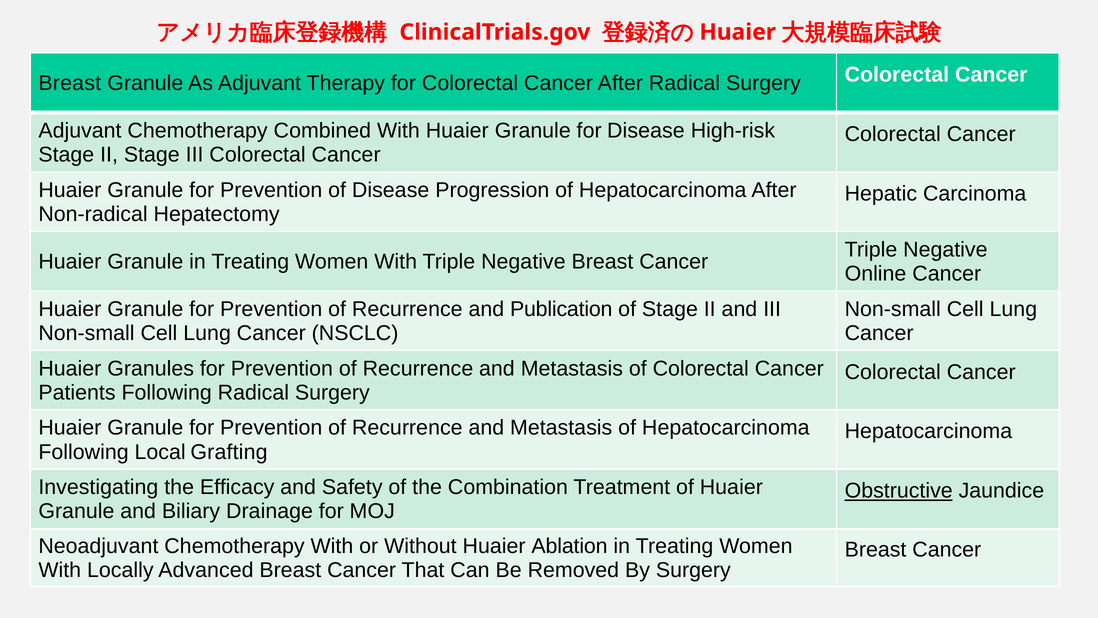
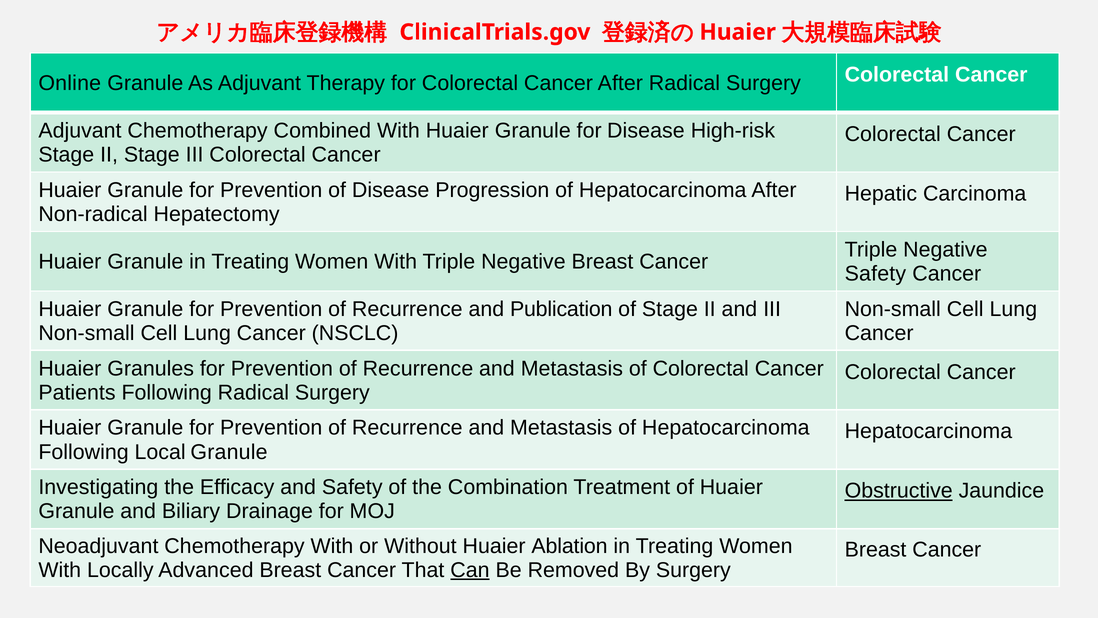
Breast at (70, 83): Breast -> Online
Online at (876, 273): Online -> Safety
Local Grafting: Grafting -> Granule
Can underline: none -> present
